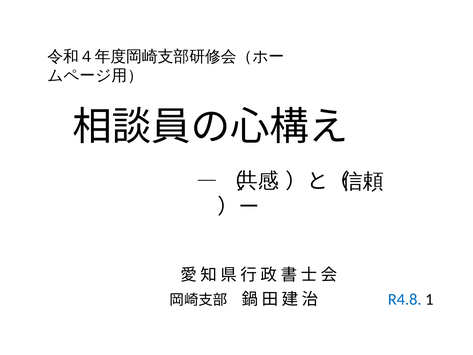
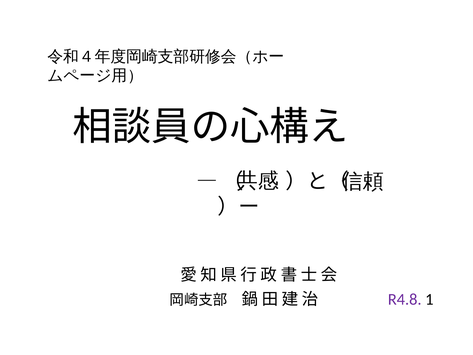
R4.8 colour: blue -> purple
